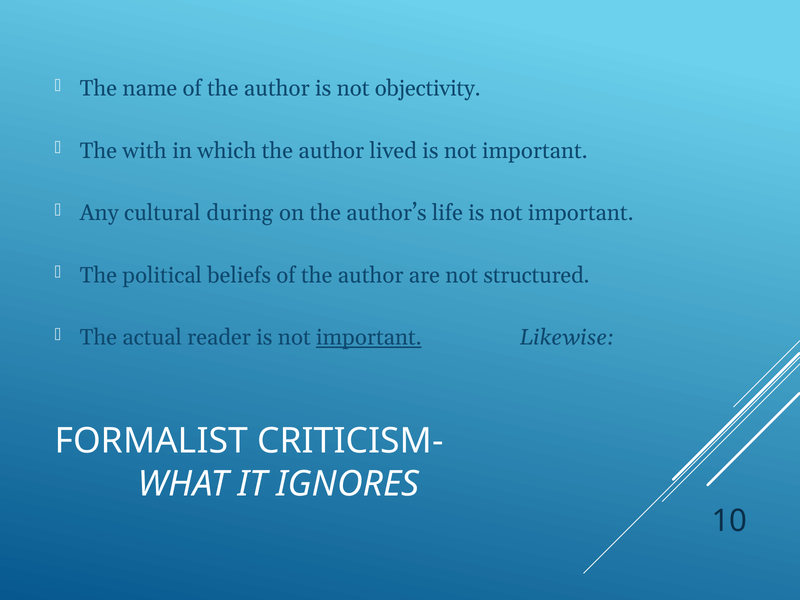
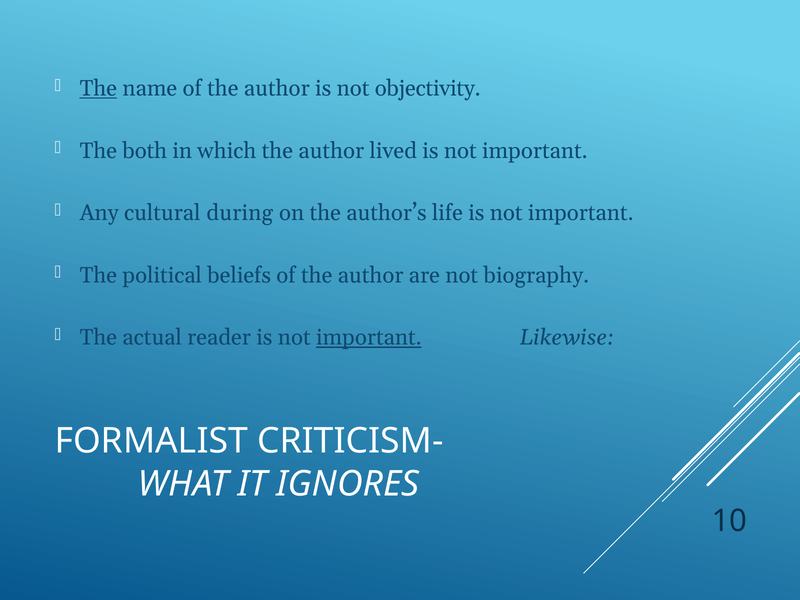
The at (98, 88) underline: none -> present
with: with -> both
structured: structured -> biography
